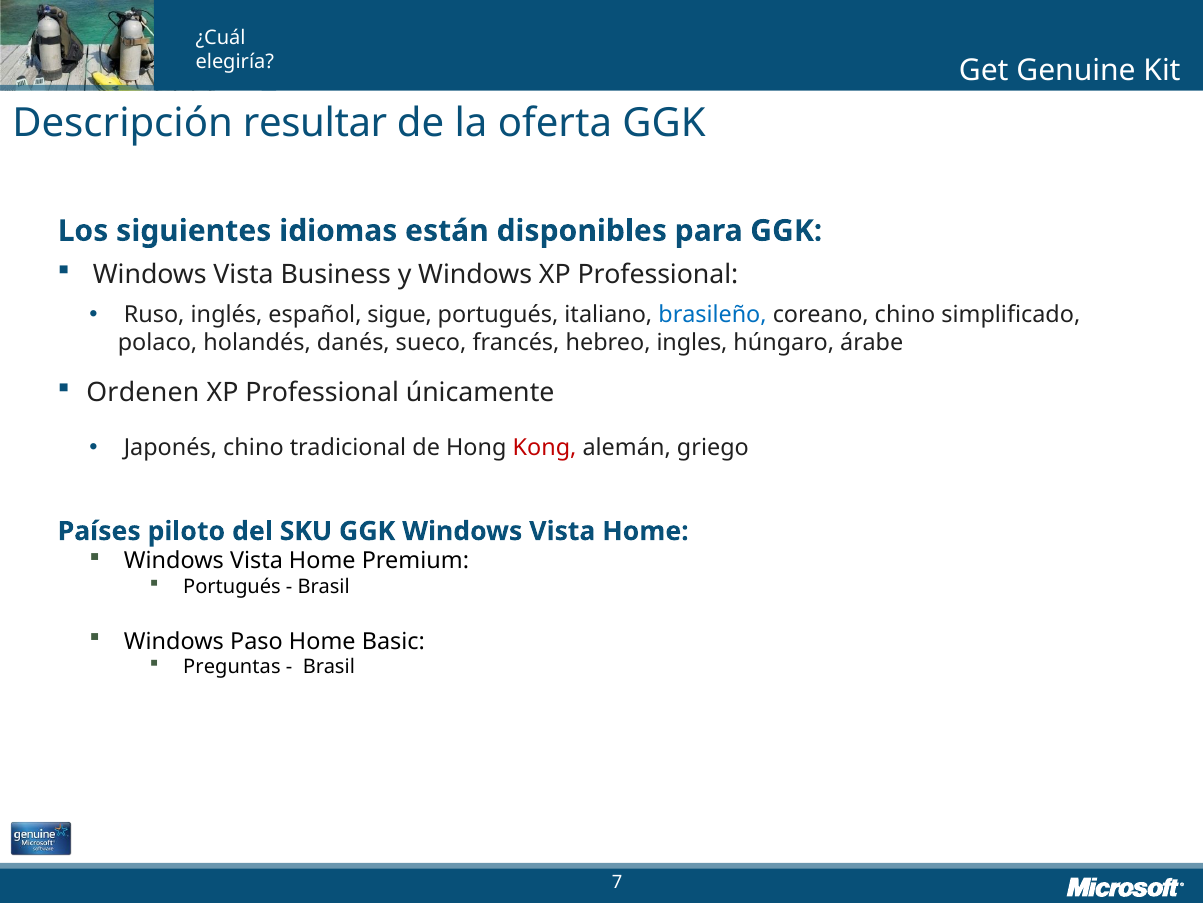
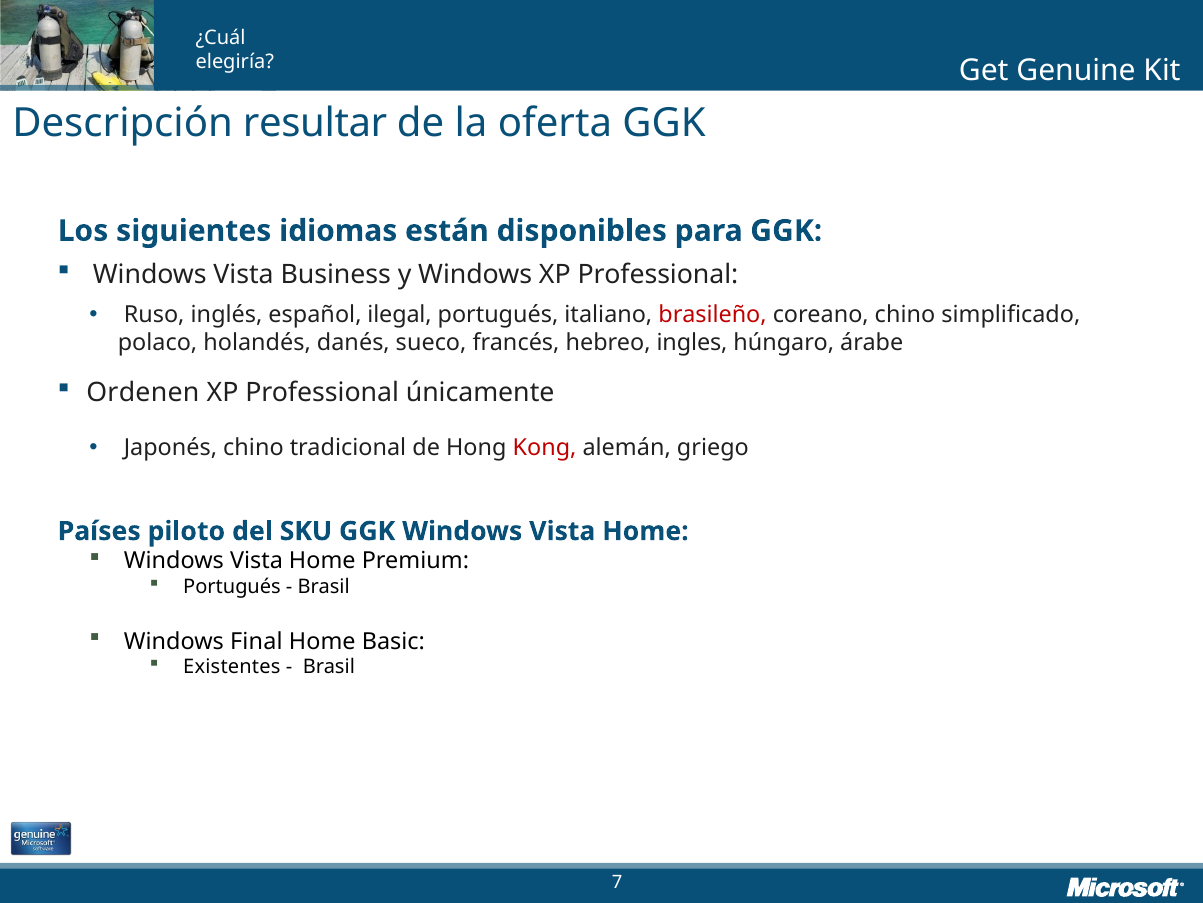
sigue: sigue -> ilegal
brasileño colour: blue -> red
Paso: Paso -> Final
Preguntas: Preguntas -> Existentes
